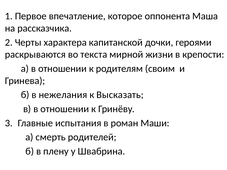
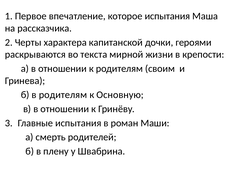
которое оппонента: оппонента -> испытания
в нежелания: нежелания -> родителям
Высказать: Высказать -> Основную
